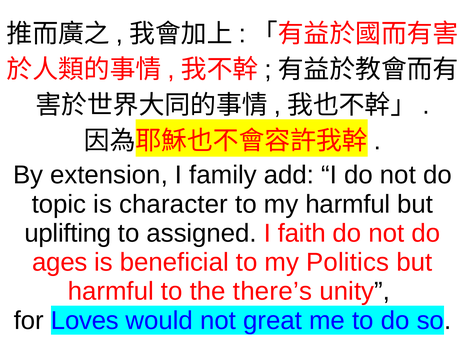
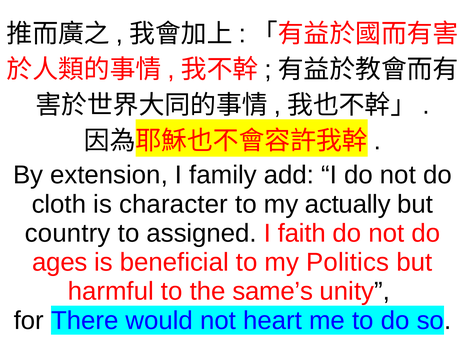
topic: topic -> cloth
my harmful: harmful -> actually
uplifting: uplifting -> country
there’s: there’s -> same’s
Loves: Loves -> There
great: great -> heart
